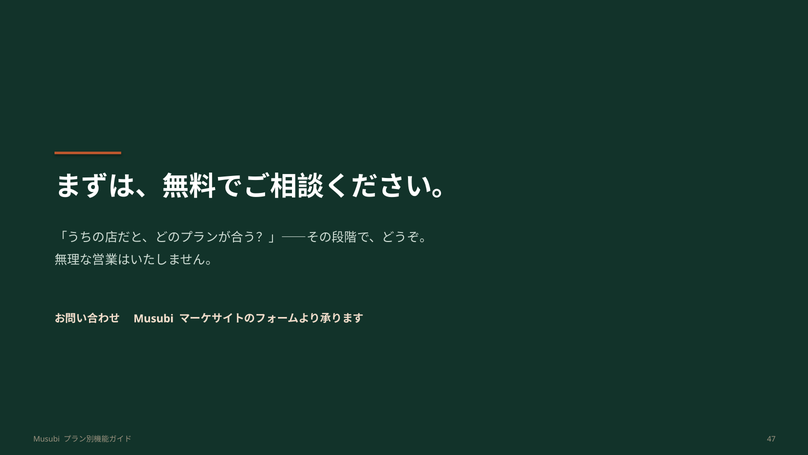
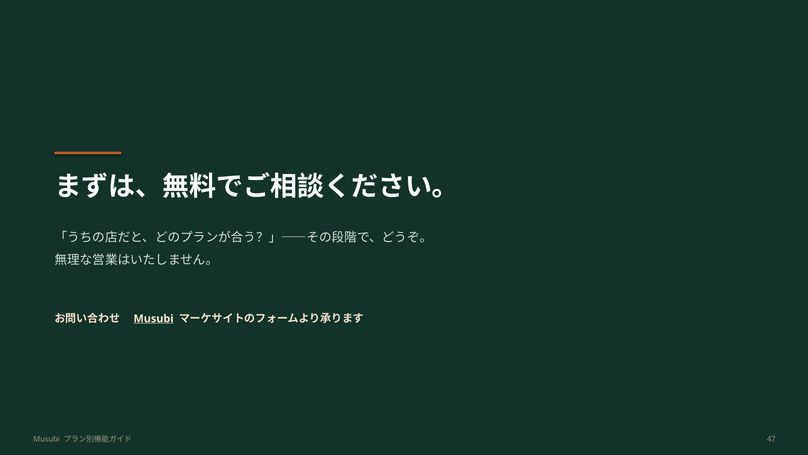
Musubi at (154, 318) underline: none -> present
